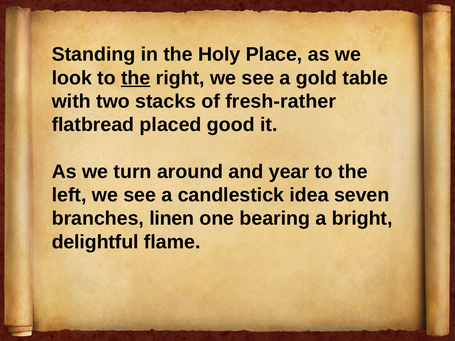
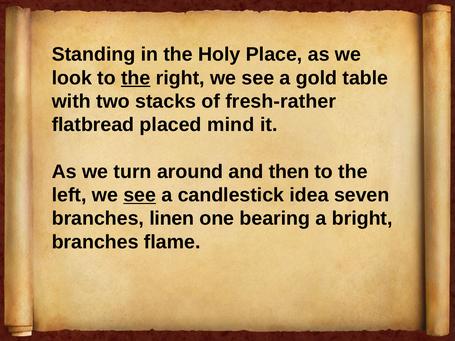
good: good -> mind
year: year -> then
see at (140, 195) underline: none -> present
delightful at (95, 242): delightful -> branches
